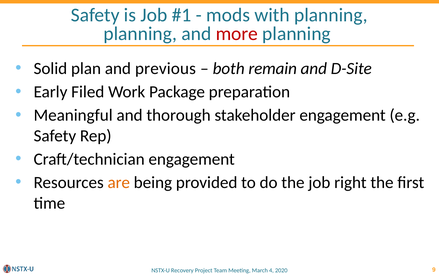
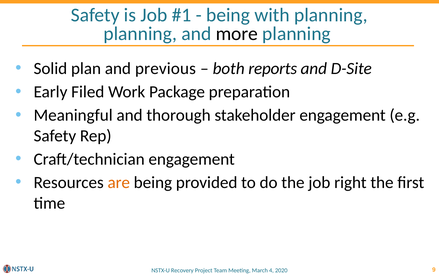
mods at (228, 15): mods -> being
more colour: red -> black
remain: remain -> reports
